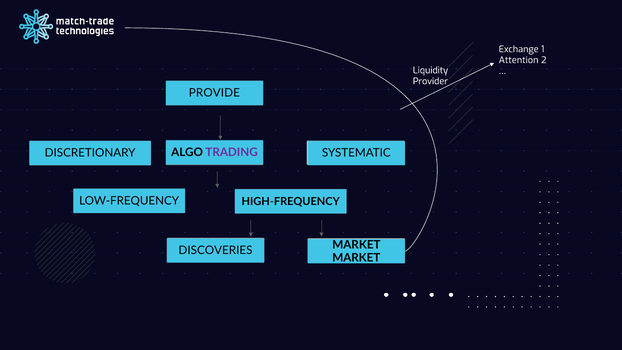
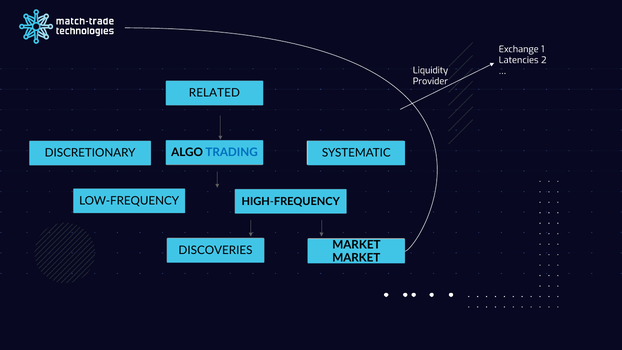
Attention: Attention -> Latencies
PROVIDE: PROVIDE -> RELATED
TRADING colour: purple -> blue
